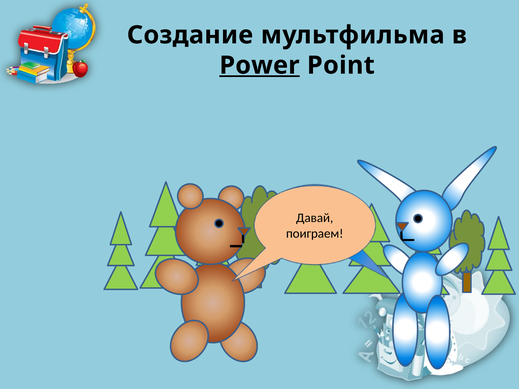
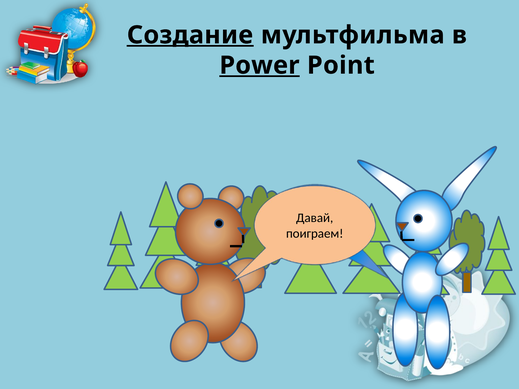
Создание underline: none -> present
